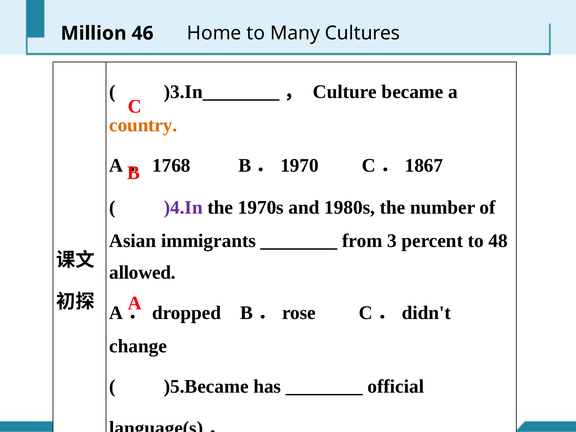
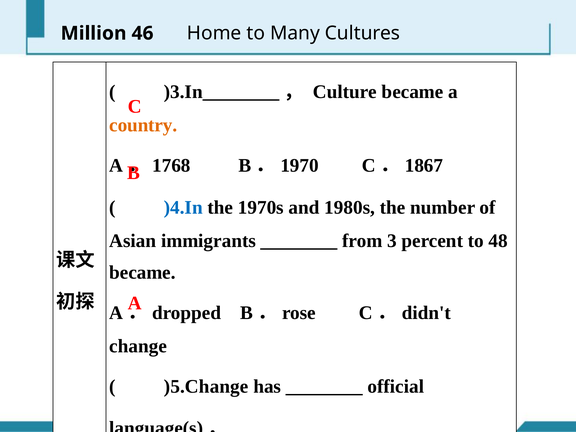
)4.In colour: purple -> blue
allowed at (143, 273): allowed -> became
)5.Became: )5.Became -> )5.Change
